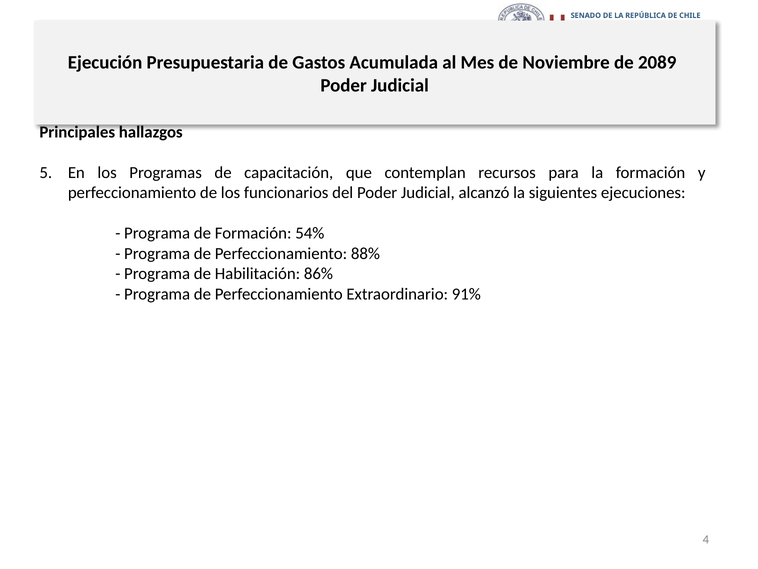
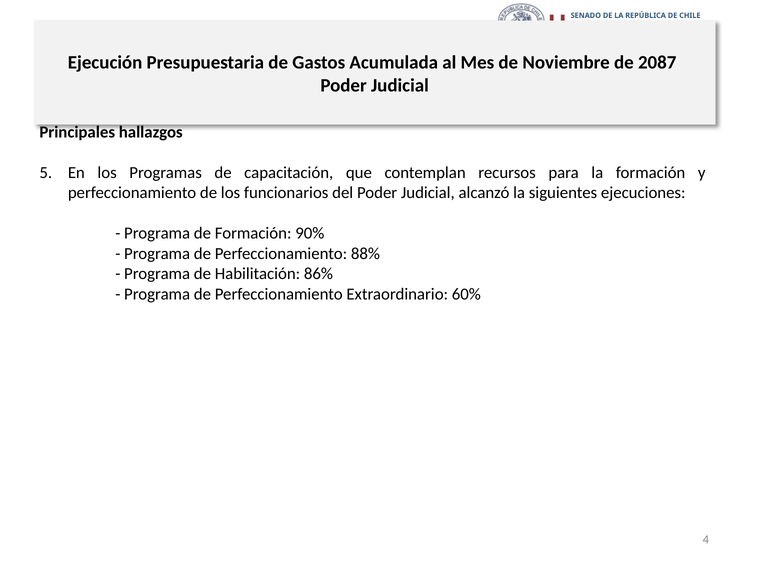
2089: 2089 -> 2087
54%: 54% -> 90%
91%: 91% -> 60%
